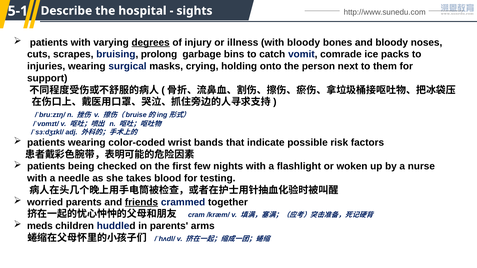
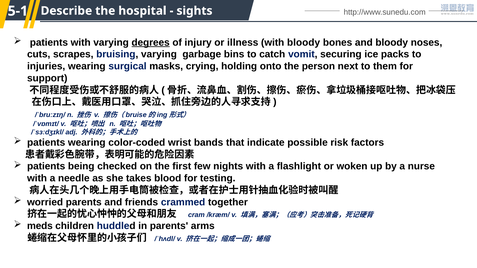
bruising prolong: prolong -> varying
comrade: comrade -> securing
friends underline: present -> none
